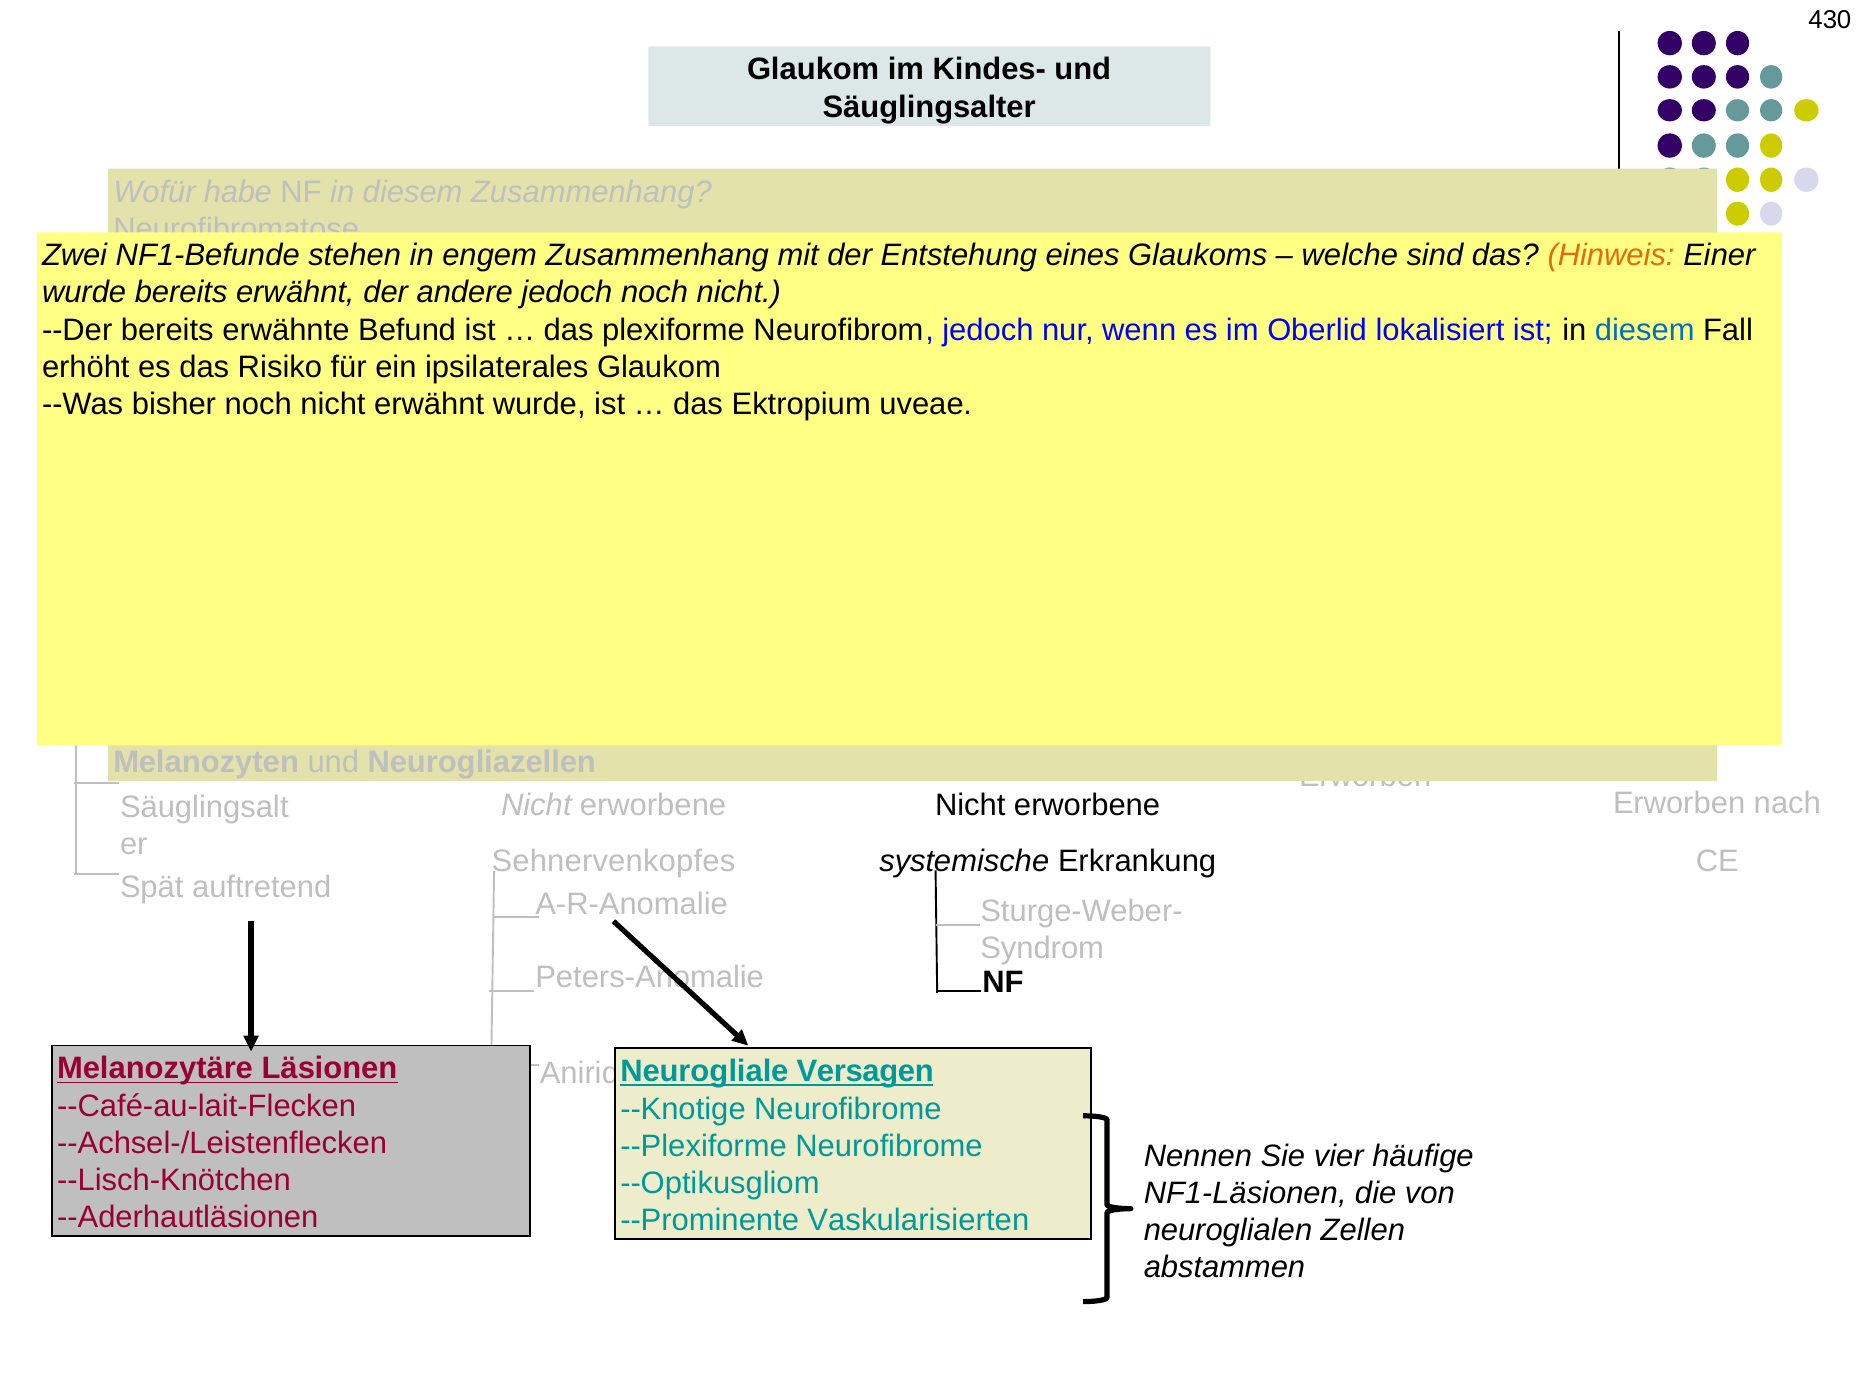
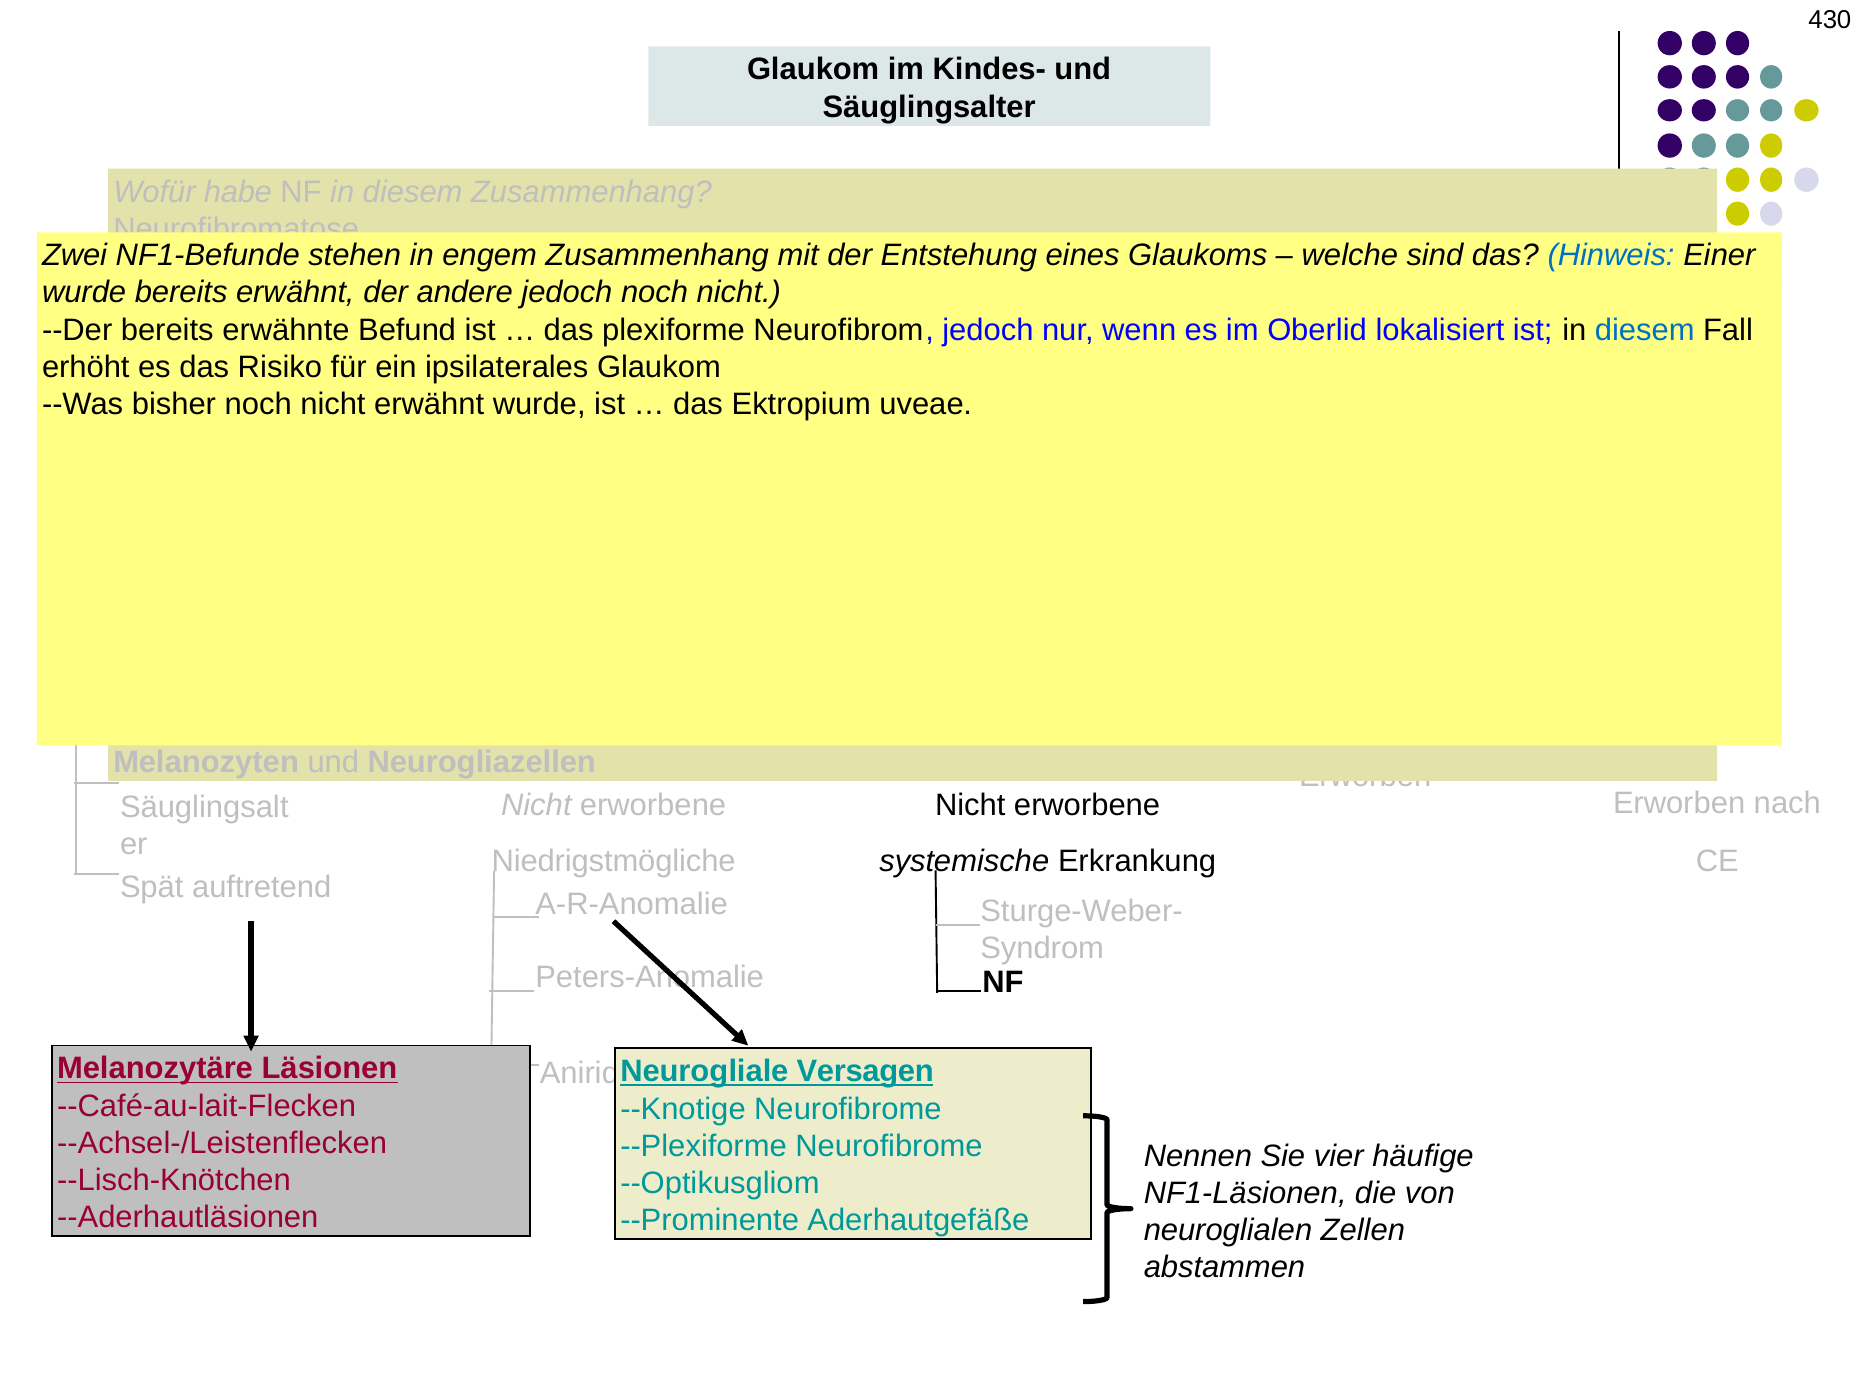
Hinweis colour: orange -> blue
Sehnervenkopfes: Sehnervenkopfes -> Niedrigstmögliche
Vaskularisierten: Vaskularisierten -> Aderhautgefäße
